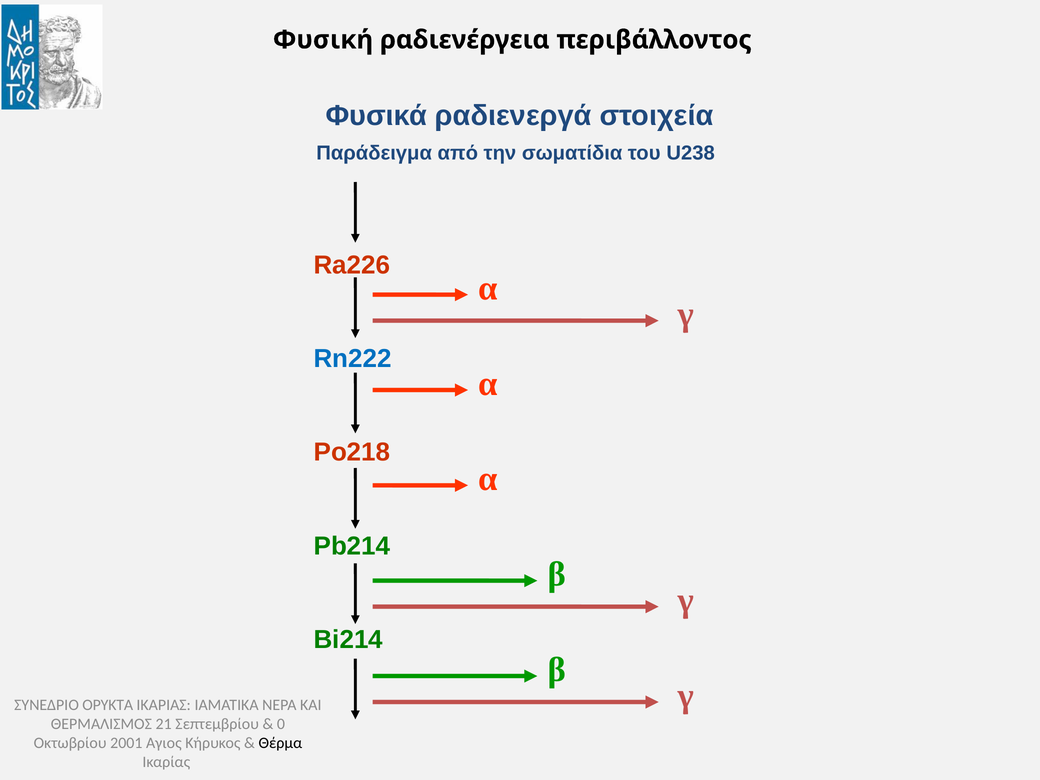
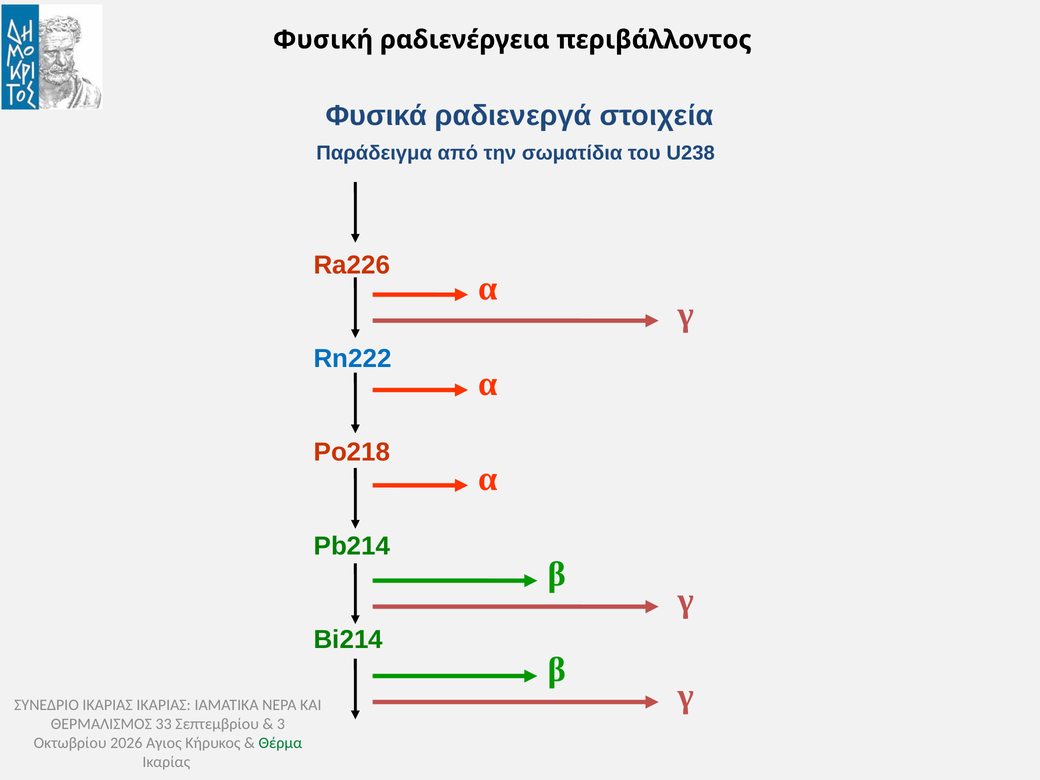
ΣΥΝΕΔΡΙΟ ΟΡΥΚΤΑ: ΟΡΥΚΤΑ -> ΙΚΑΡΙΑΣ
21: 21 -> 33
0: 0 -> 3
2001: 2001 -> 2026
Θέρμα colour: black -> green
